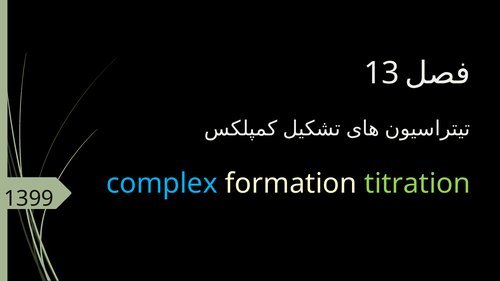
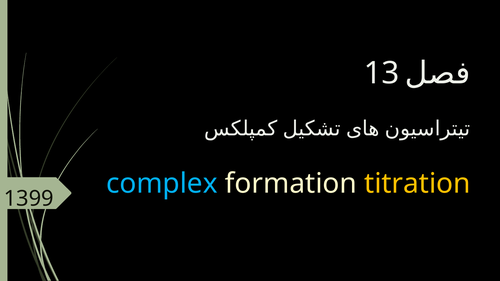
titration colour: light green -> yellow
